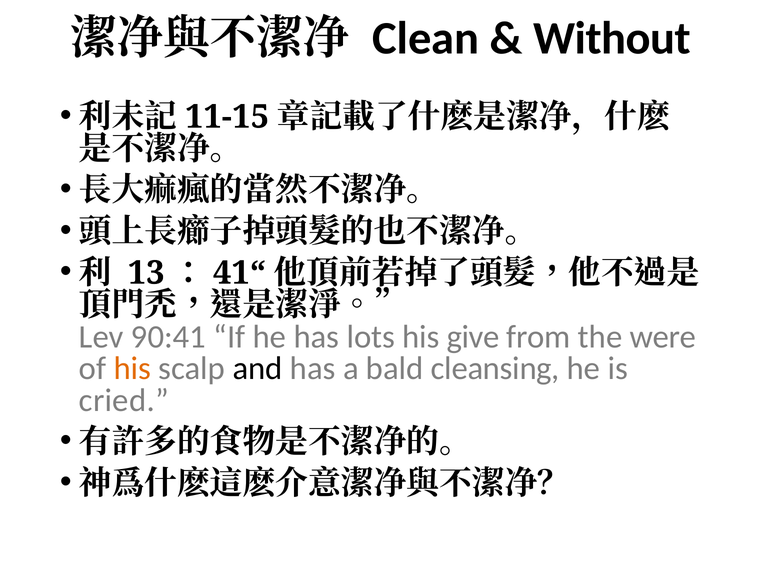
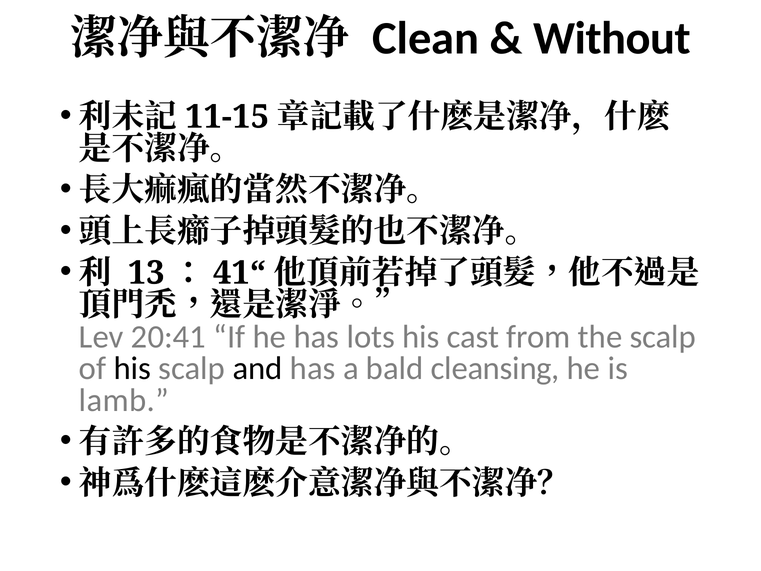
90:41: 90:41 -> 20:41
give: give -> cast
the were: were -> scalp
his at (132, 368) colour: orange -> black
cried: cried -> lamb
